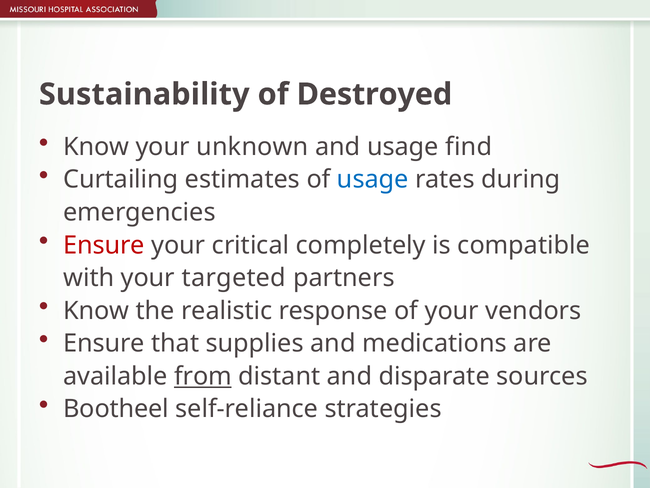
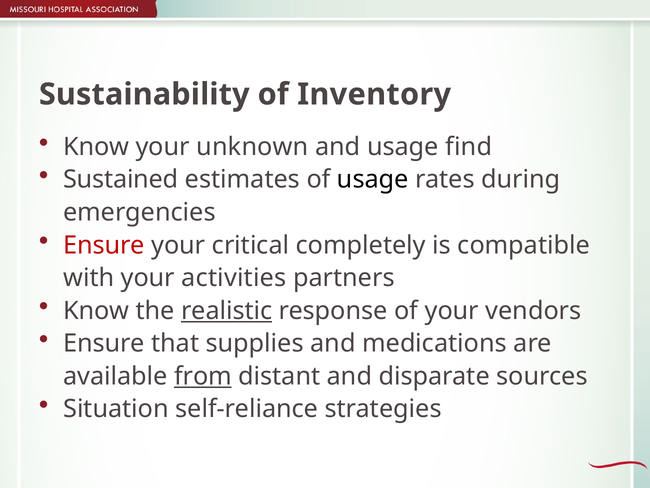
Destroyed: Destroyed -> Inventory
Curtailing: Curtailing -> Sustained
usage at (373, 179) colour: blue -> black
targeted: targeted -> activities
realistic underline: none -> present
Bootheel: Bootheel -> Situation
